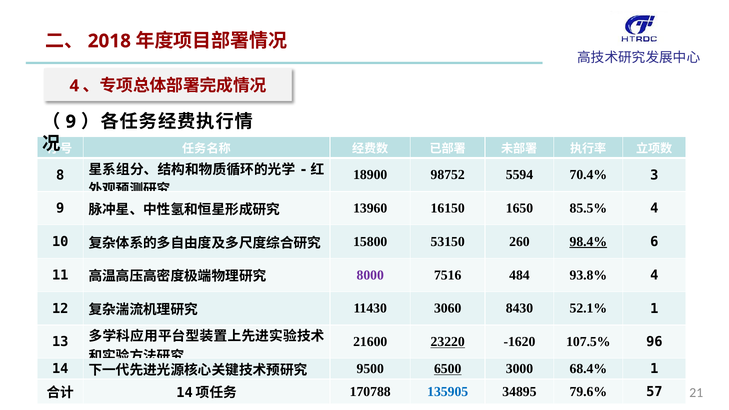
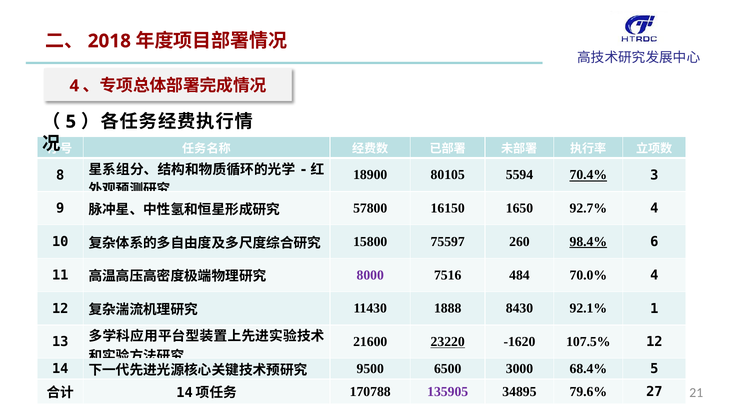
9 at (71, 122): 9 -> 5
98752: 98752 -> 80105
70.4% underline: none -> present
13960: 13960 -> 57800
85.5%: 85.5% -> 92.7%
53150: 53150 -> 75597
93.8%: 93.8% -> 70.0%
3060: 3060 -> 1888
52.1%: 52.1% -> 92.1%
107.5% 96: 96 -> 12
6500 underline: present -> none
68.4% 1: 1 -> 5
135905 colour: blue -> purple
57: 57 -> 27
